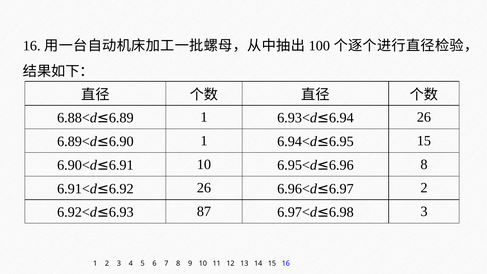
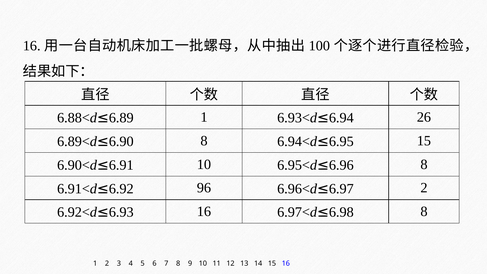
6.89<d≤6.90 1: 1 -> 8
6.91<d≤6.92 26: 26 -> 96
6.92<d≤6.93 87: 87 -> 16
6.97<d≤6.98 3: 3 -> 8
